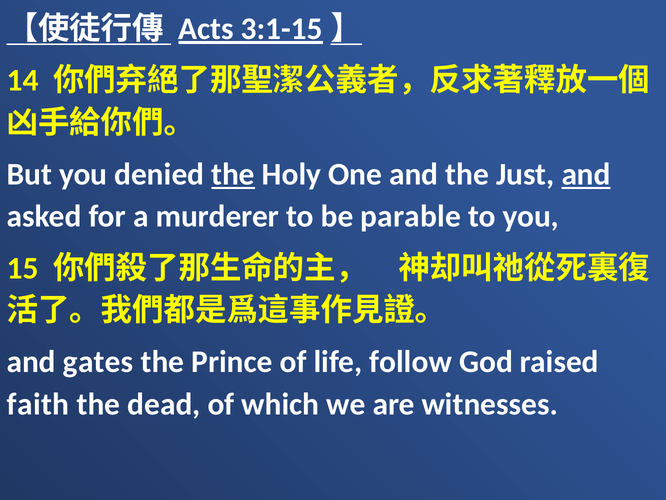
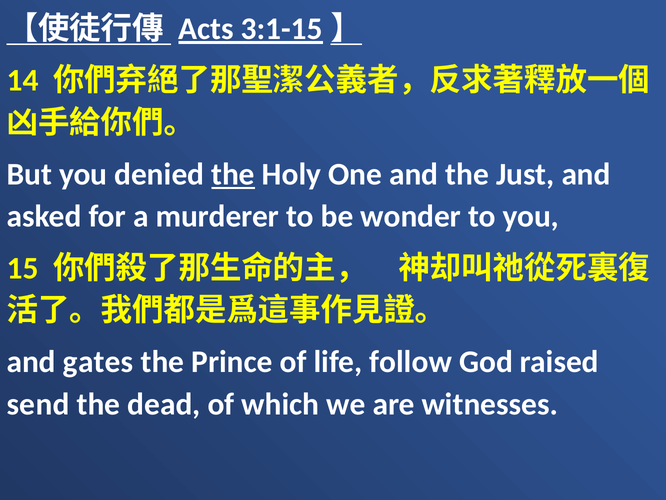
and at (586, 174) underline: present -> none
parable: parable -> wonder
faith: faith -> send
